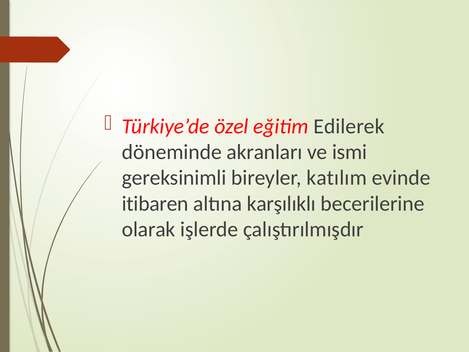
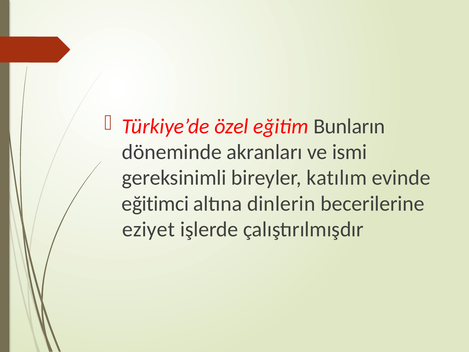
Edilerek: Edilerek -> Bunların
itibaren: itibaren -> eğitimci
karşılıklı: karşılıklı -> dinlerin
olarak: olarak -> eziyet
